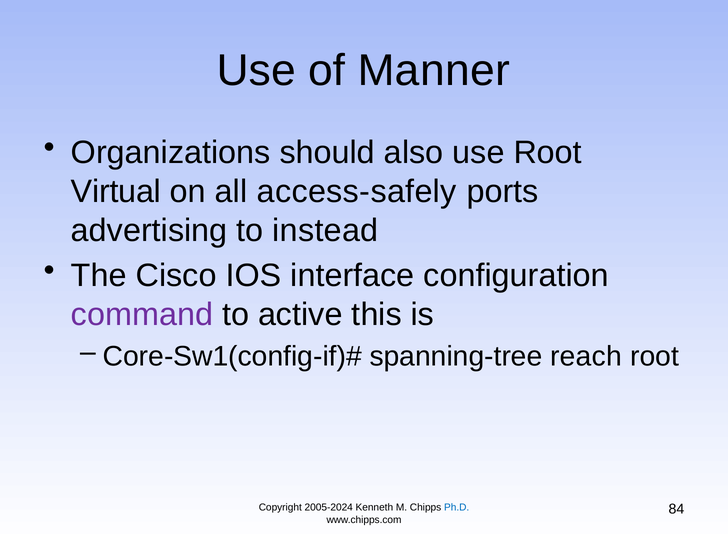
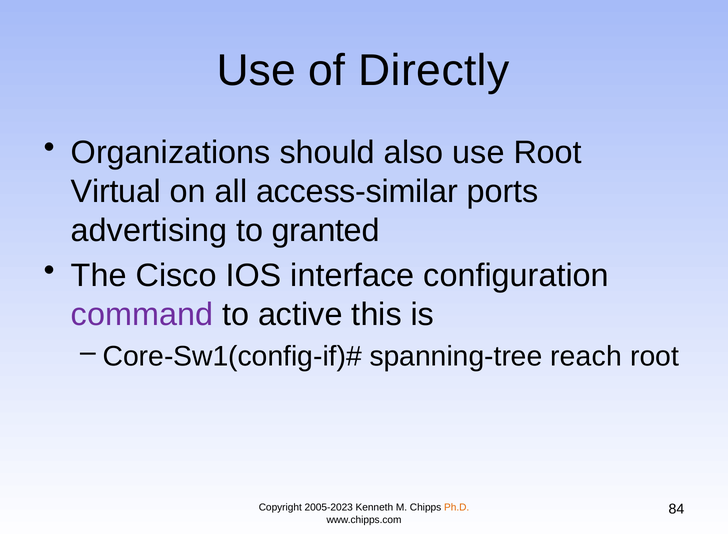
Manner: Manner -> Directly
access-safely: access-safely -> access-similar
instead: instead -> granted
2005-2024: 2005-2024 -> 2005-2023
Ph.D colour: blue -> orange
